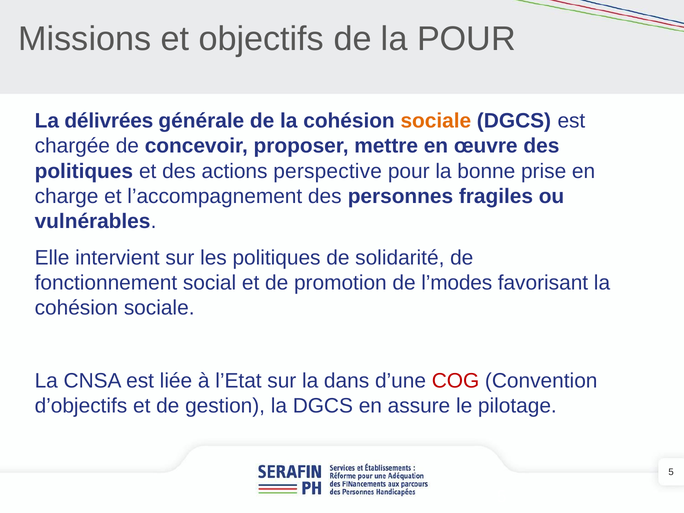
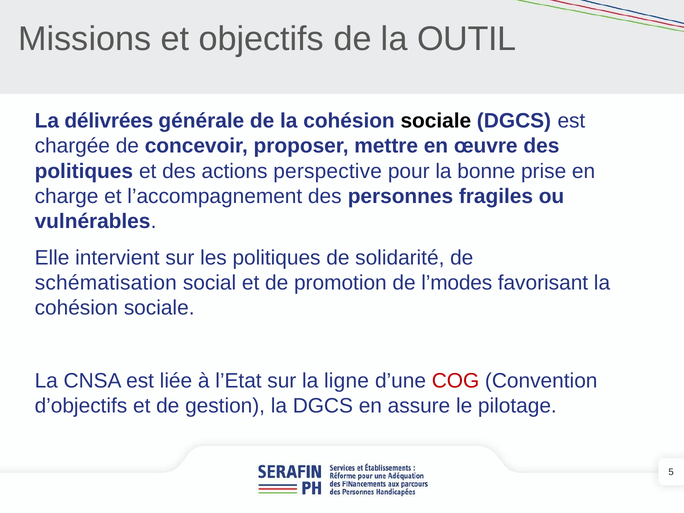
la POUR: POUR -> OUTIL
sociale at (436, 121) colour: orange -> black
fonctionnement: fonctionnement -> schématisation
dans: dans -> ligne
